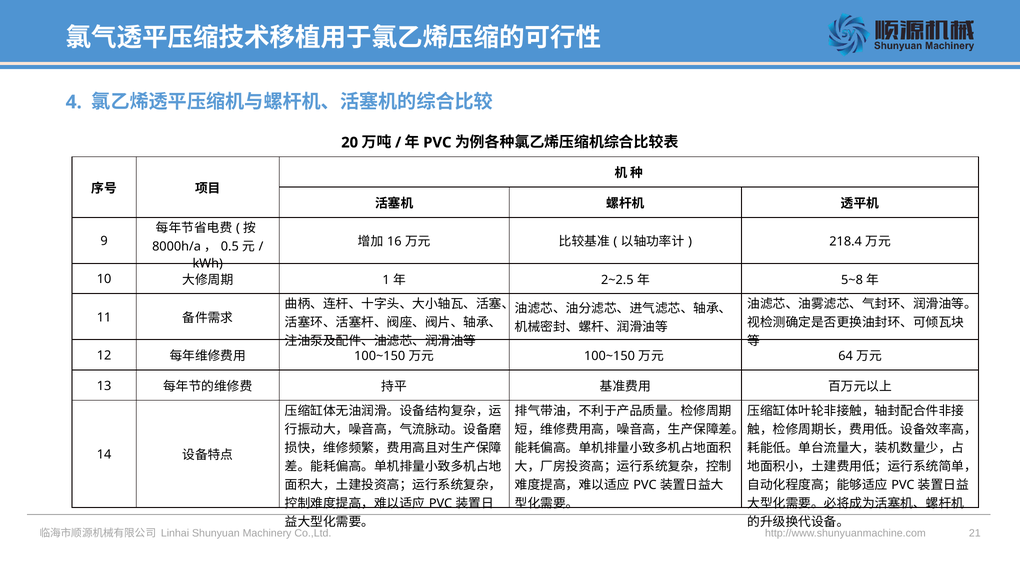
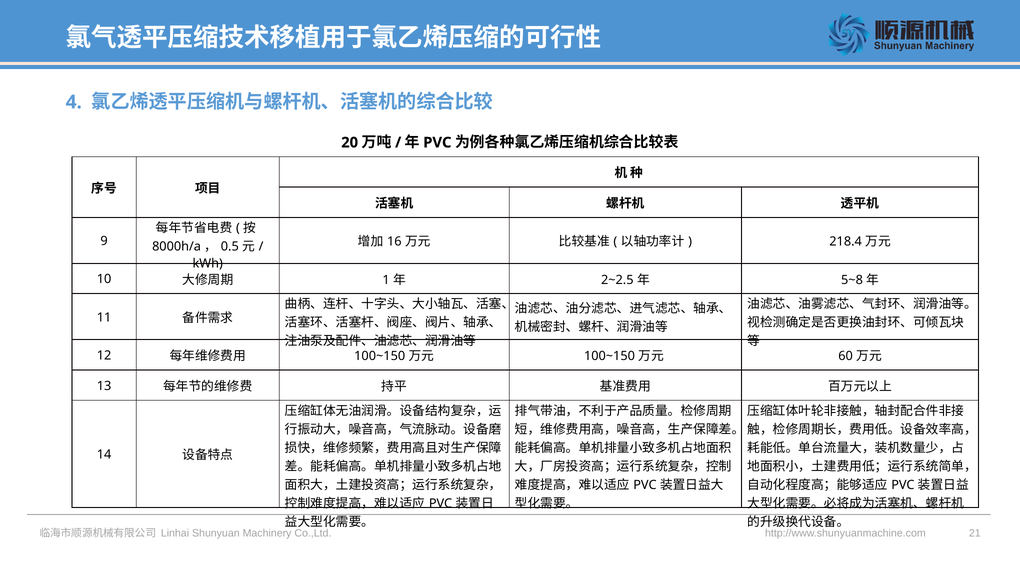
64: 64 -> 60
